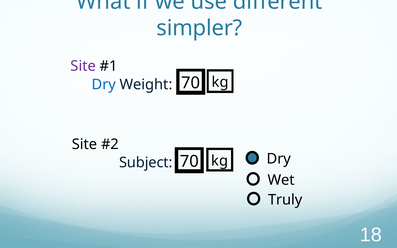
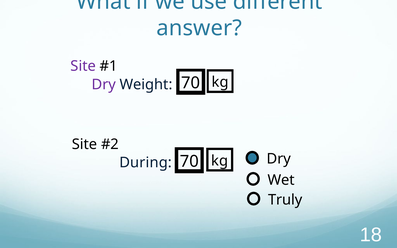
simpler: simpler -> answer
Dry at (104, 85) colour: blue -> purple
Subject: Subject -> During
